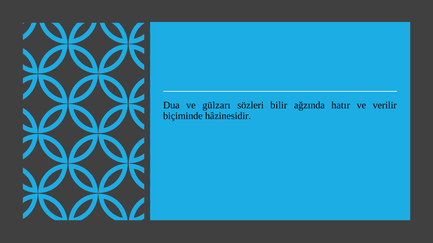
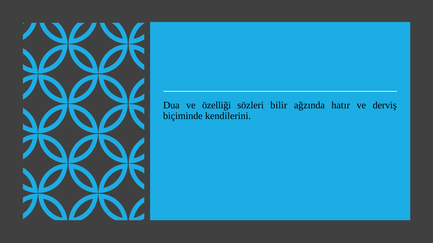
gülzarı: gülzarı -> özelliği
verilir: verilir -> derviş
hâzinesidir: hâzinesidir -> kendilerini
